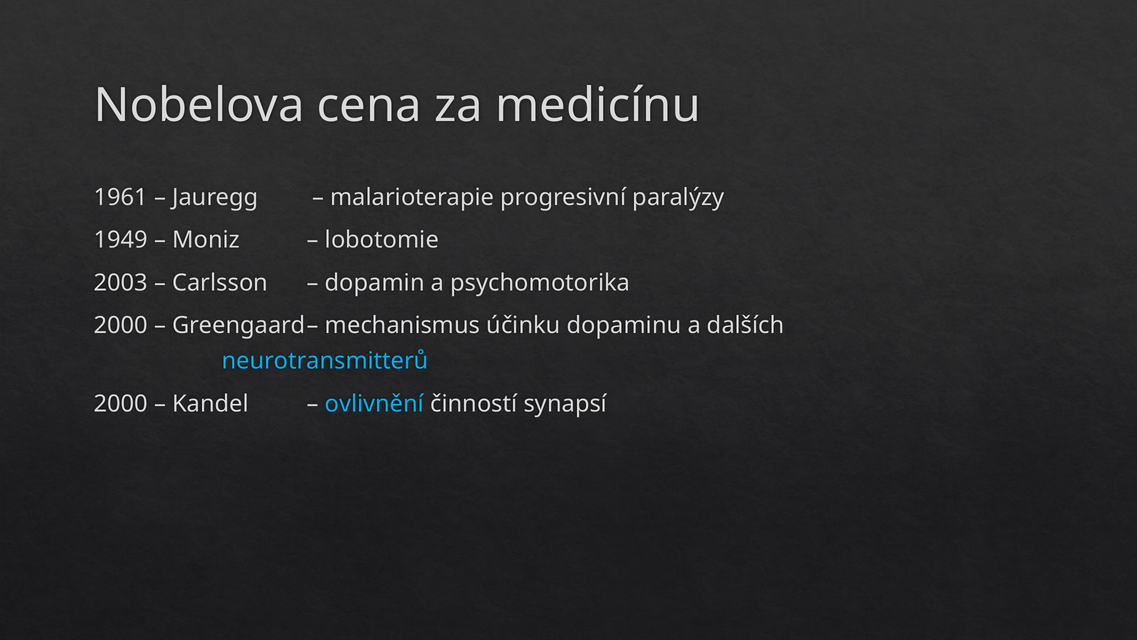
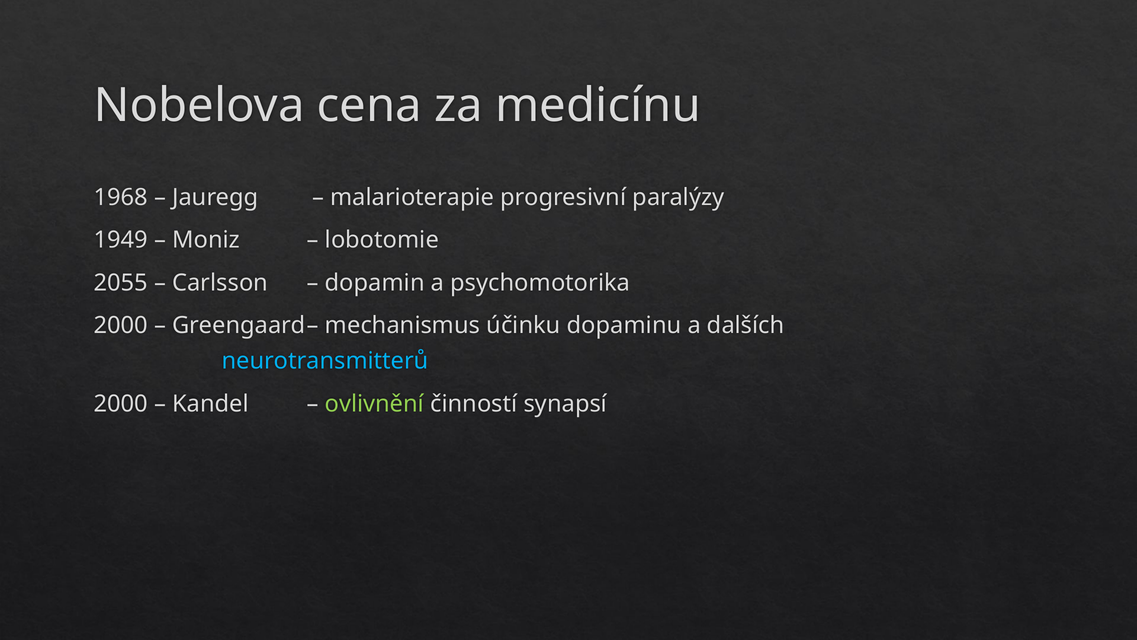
1961: 1961 -> 1968
2003: 2003 -> 2055
ovlivnění colour: light blue -> light green
